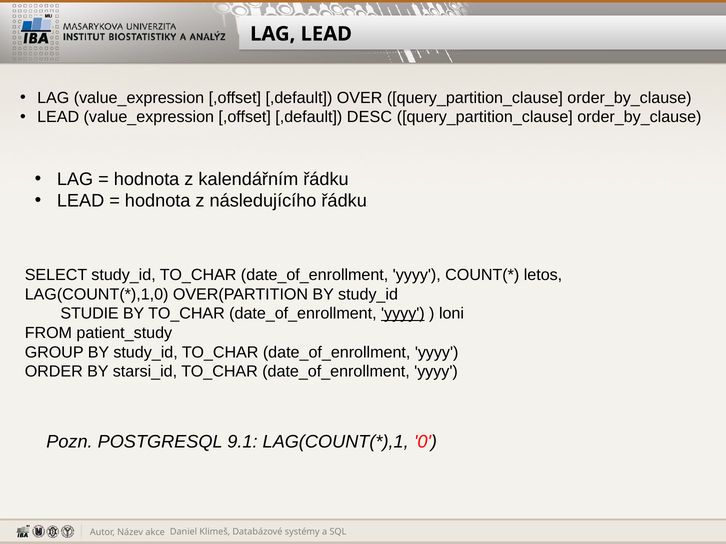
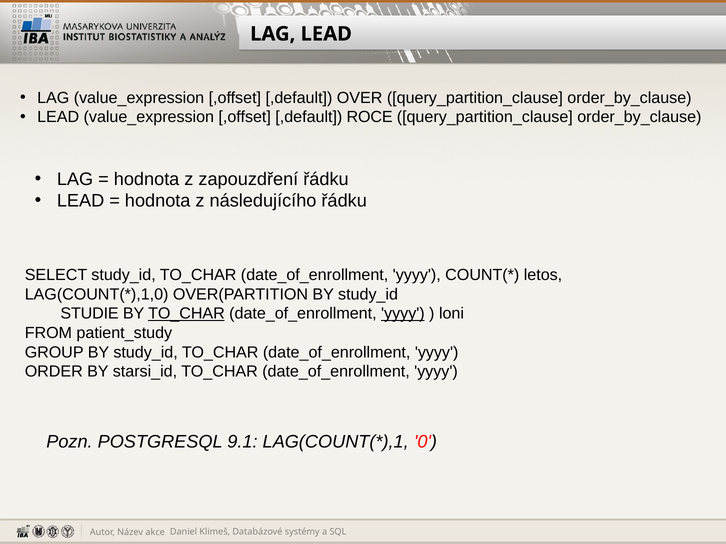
DESC: DESC -> ROCE
kalendářním: kalendářním -> zapouzdření
TO_CHAR at (186, 314) underline: none -> present
